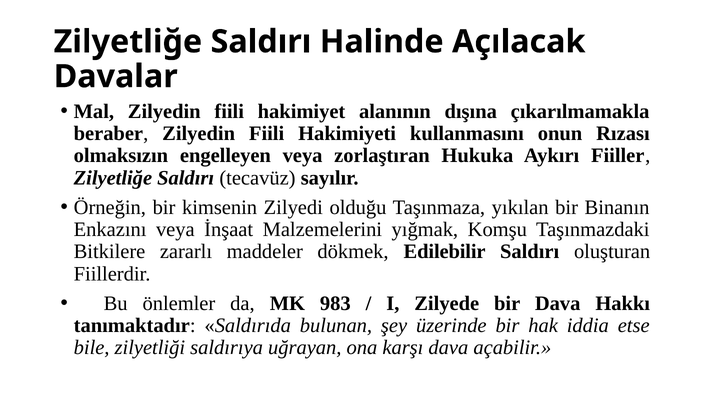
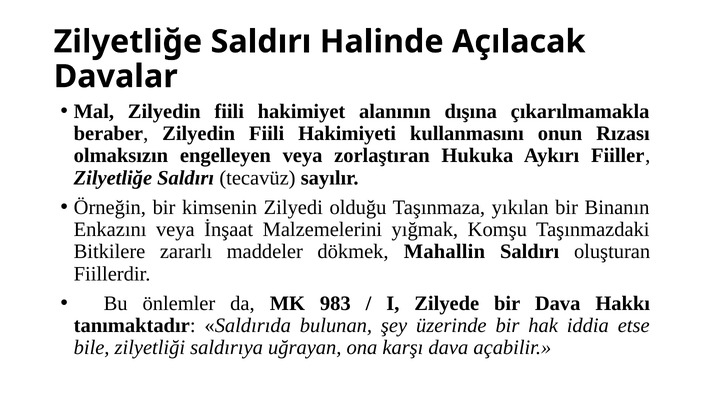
Edilebilir: Edilebilir -> Mahallin
